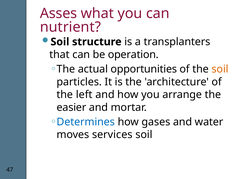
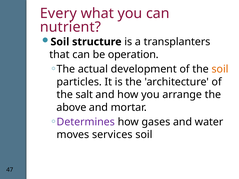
Asses: Asses -> Every
opportunities: opportunities -> development
left: left -> salt
easier: easier -> above
Determines colour: blue -> purple
